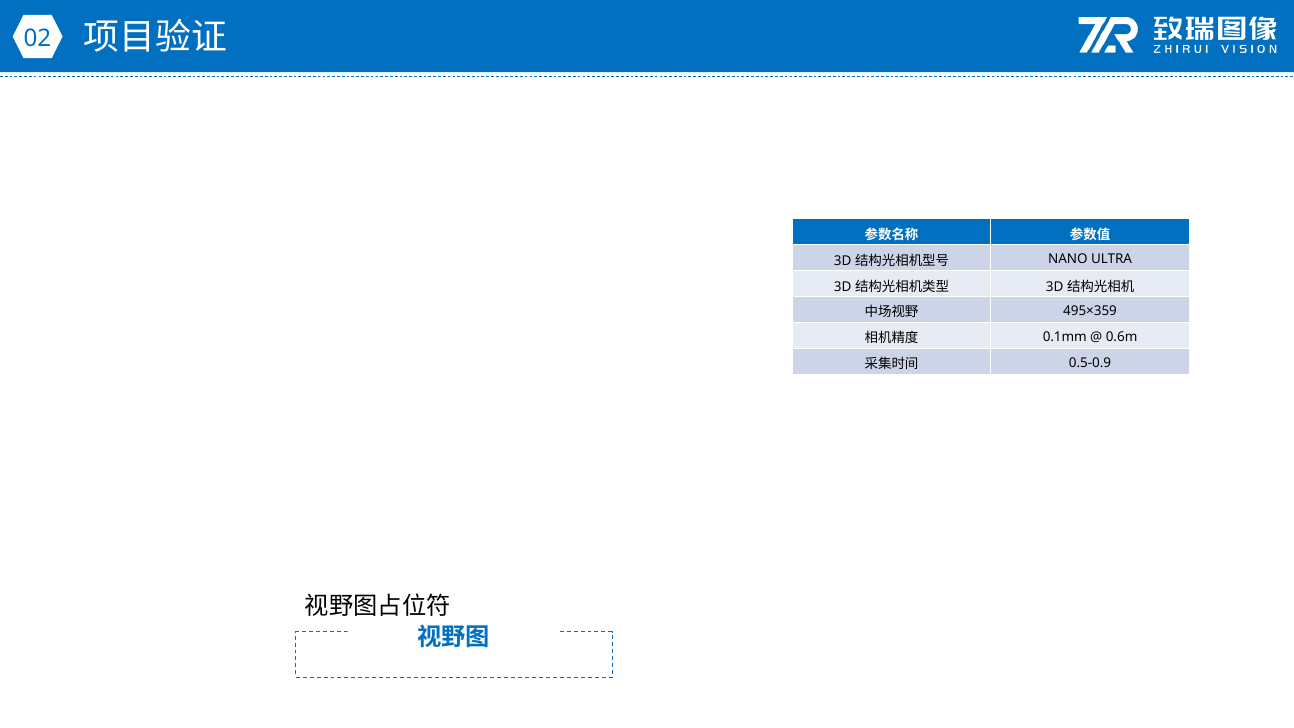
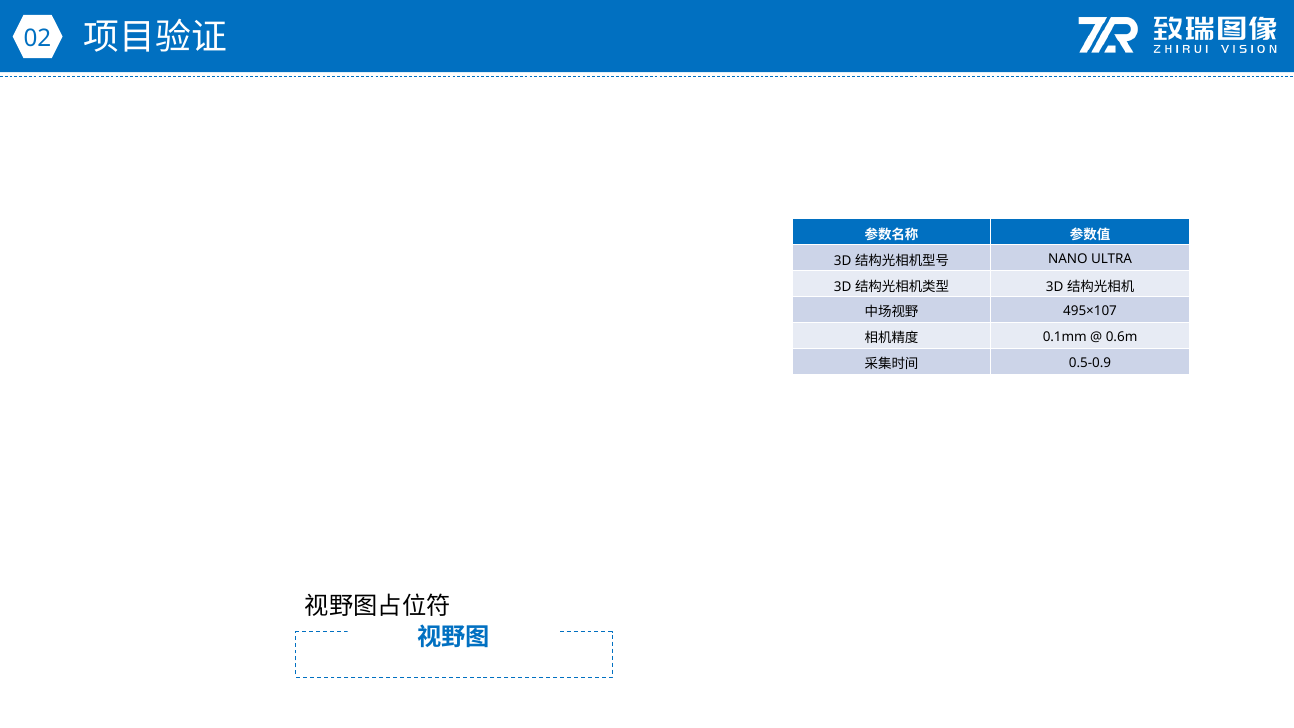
495×359: 495×359 -> 495×107
